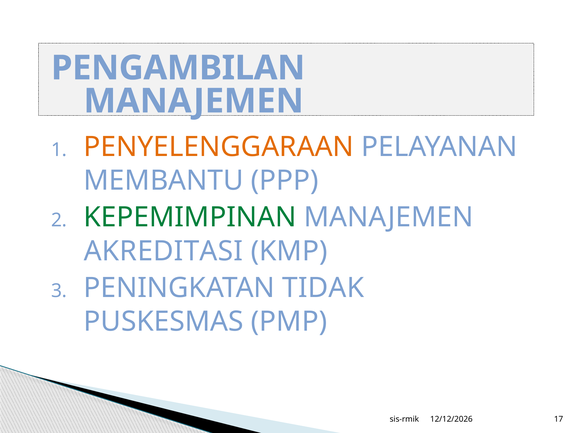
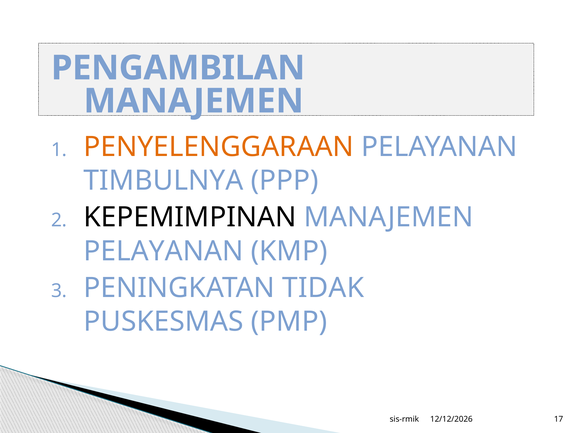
MEMBANTU: MEMBANTU -> TIMBULNYA
KEPEMIMPINAN colour: green -> black
AKREDITASI at (163, 251): AKREDITASI -> PELAYANAN
